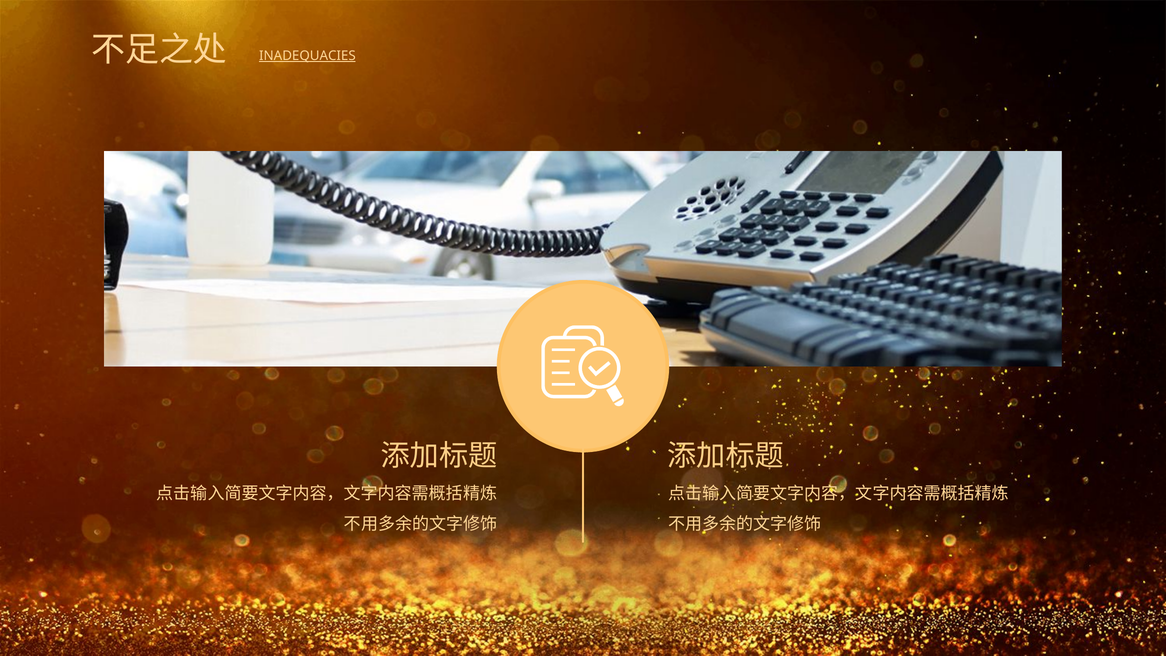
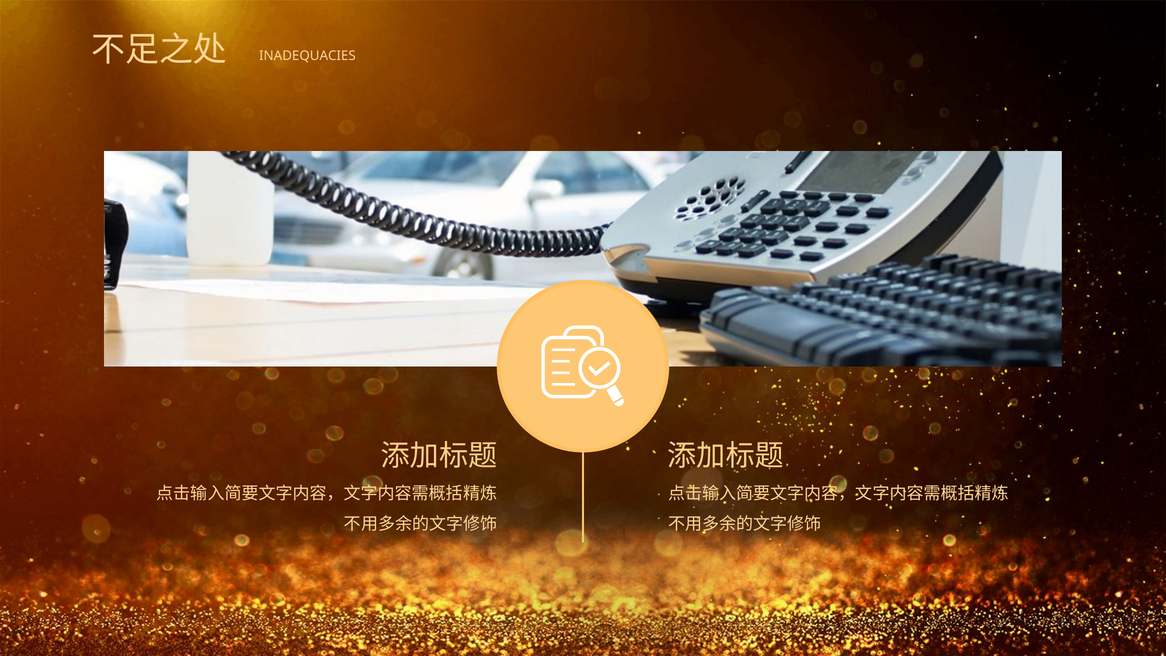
INADEQUACIES underline: present -> none
